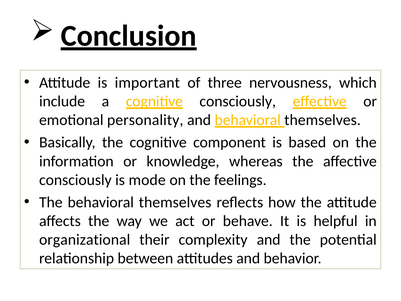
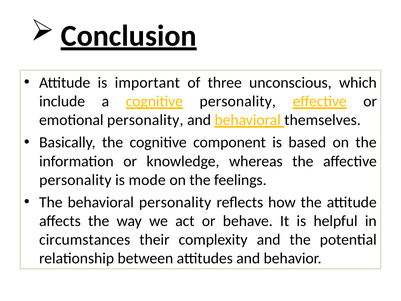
nervousness: nervousness -> unconscious
cognitive consciously: consciously -> personality
consciously at (75, 180): consciously -> personality
The behavioral themselves: themselves -> personality
organizational: organizational -> circumstances
